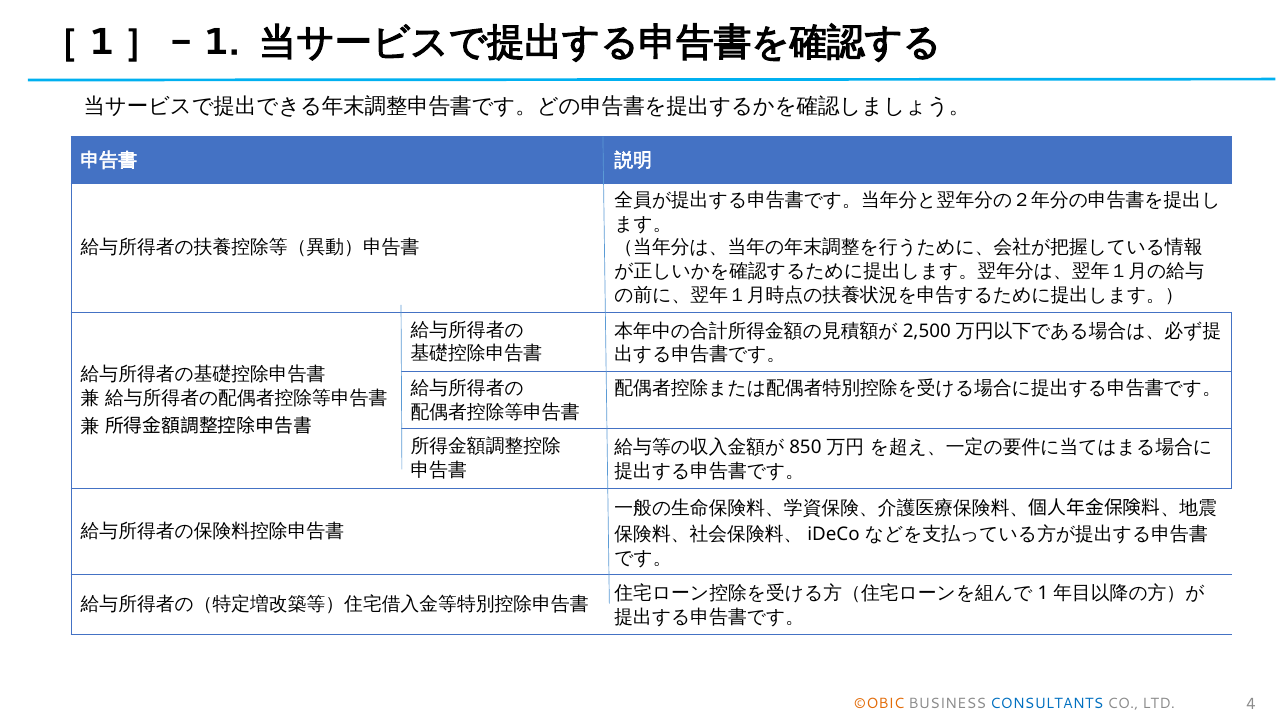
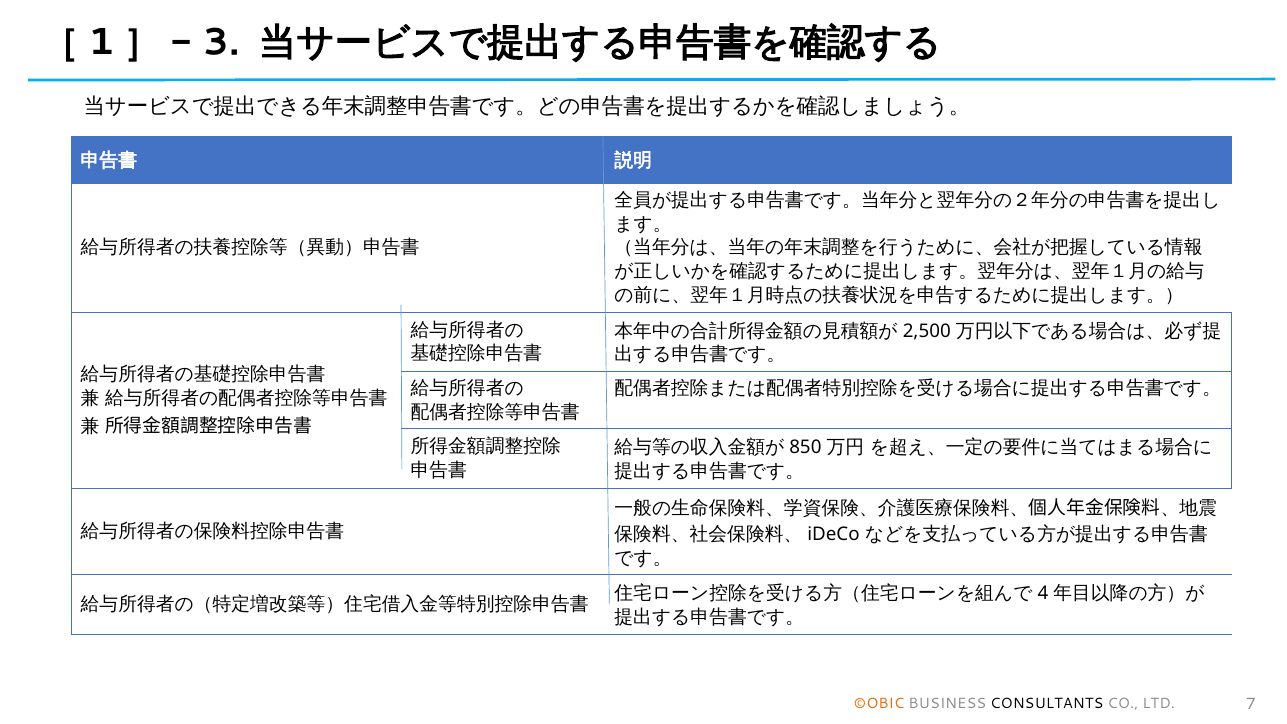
［1］- 1: 1 -> 3
1 at (1043, 593): 1 -> 4
CONSULTANTS colour: blue -> black
4: 4 -> 7
